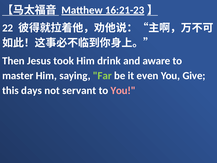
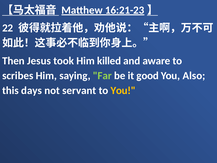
drink: drink -> killed
master: master -> scribes
even: even -> good
Give: Give -> Also
You at (123, 90) colour: pink -> yellow
